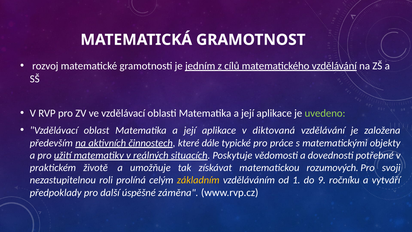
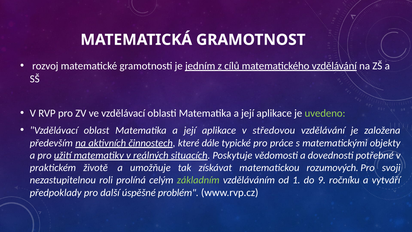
diktovaná: diktovaná -> středovou
základním colour: yellow -> light green
záměna: záměna -> problém
